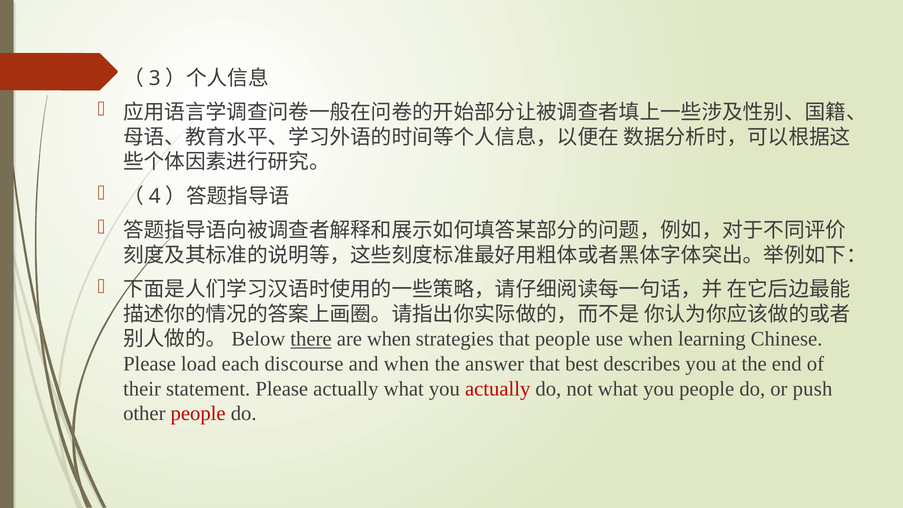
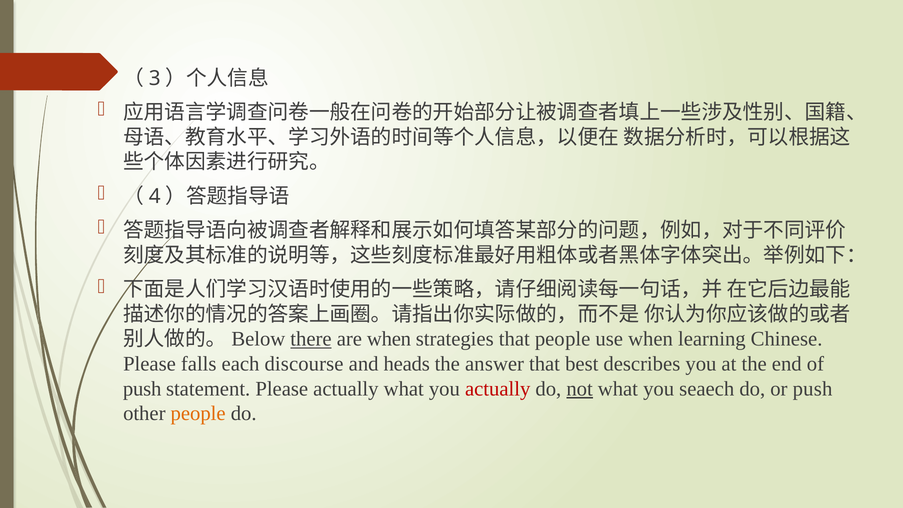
load: load -> falls
and when: when -> heads
their at (142, 389): their -> push
not underline: none -> present
you people: people -> seaech
people at (198, 413) colour: red -> orange
